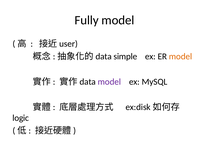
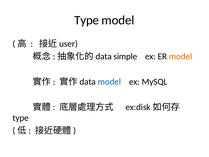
Fully at (87, 20): Fully -> Type
model at (109, 82) colour: purple -> blue
logic at (21, 118): logic -> type
